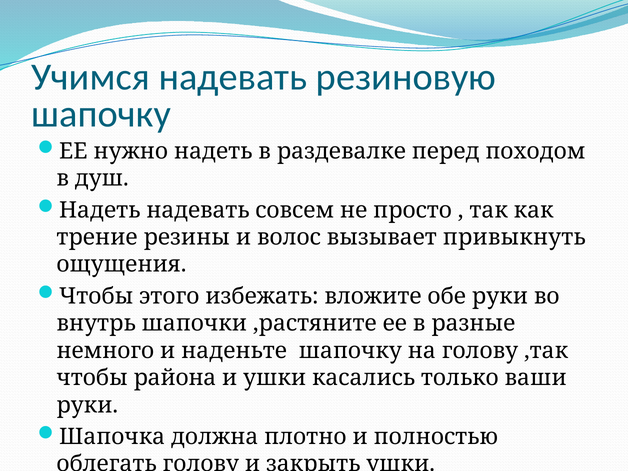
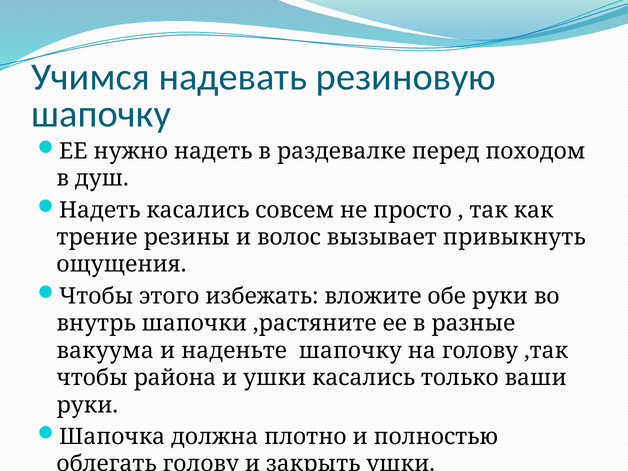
Надеть надевать: надевать -> касались
немного: немного -> вакуума
